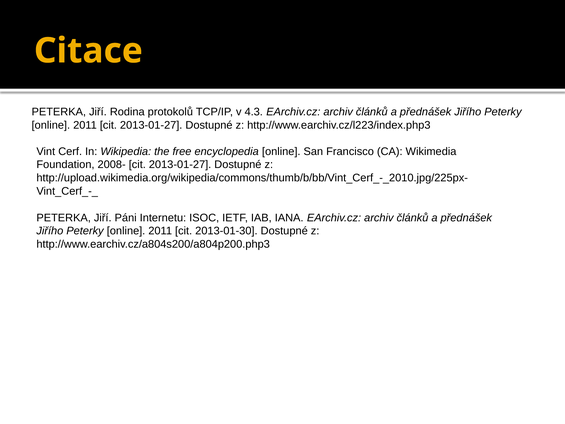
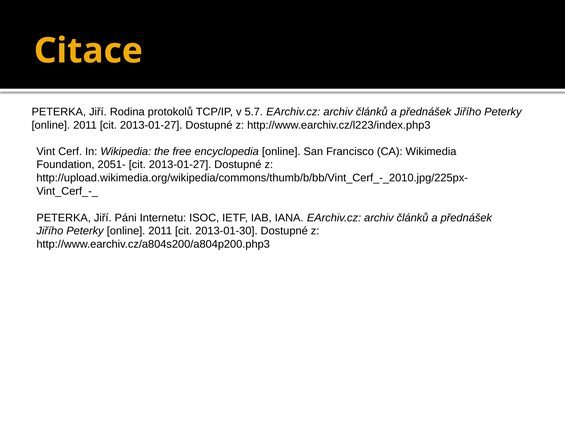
4.3: 4.3 -> 5.7
2008-: 2008- -> 2051-
